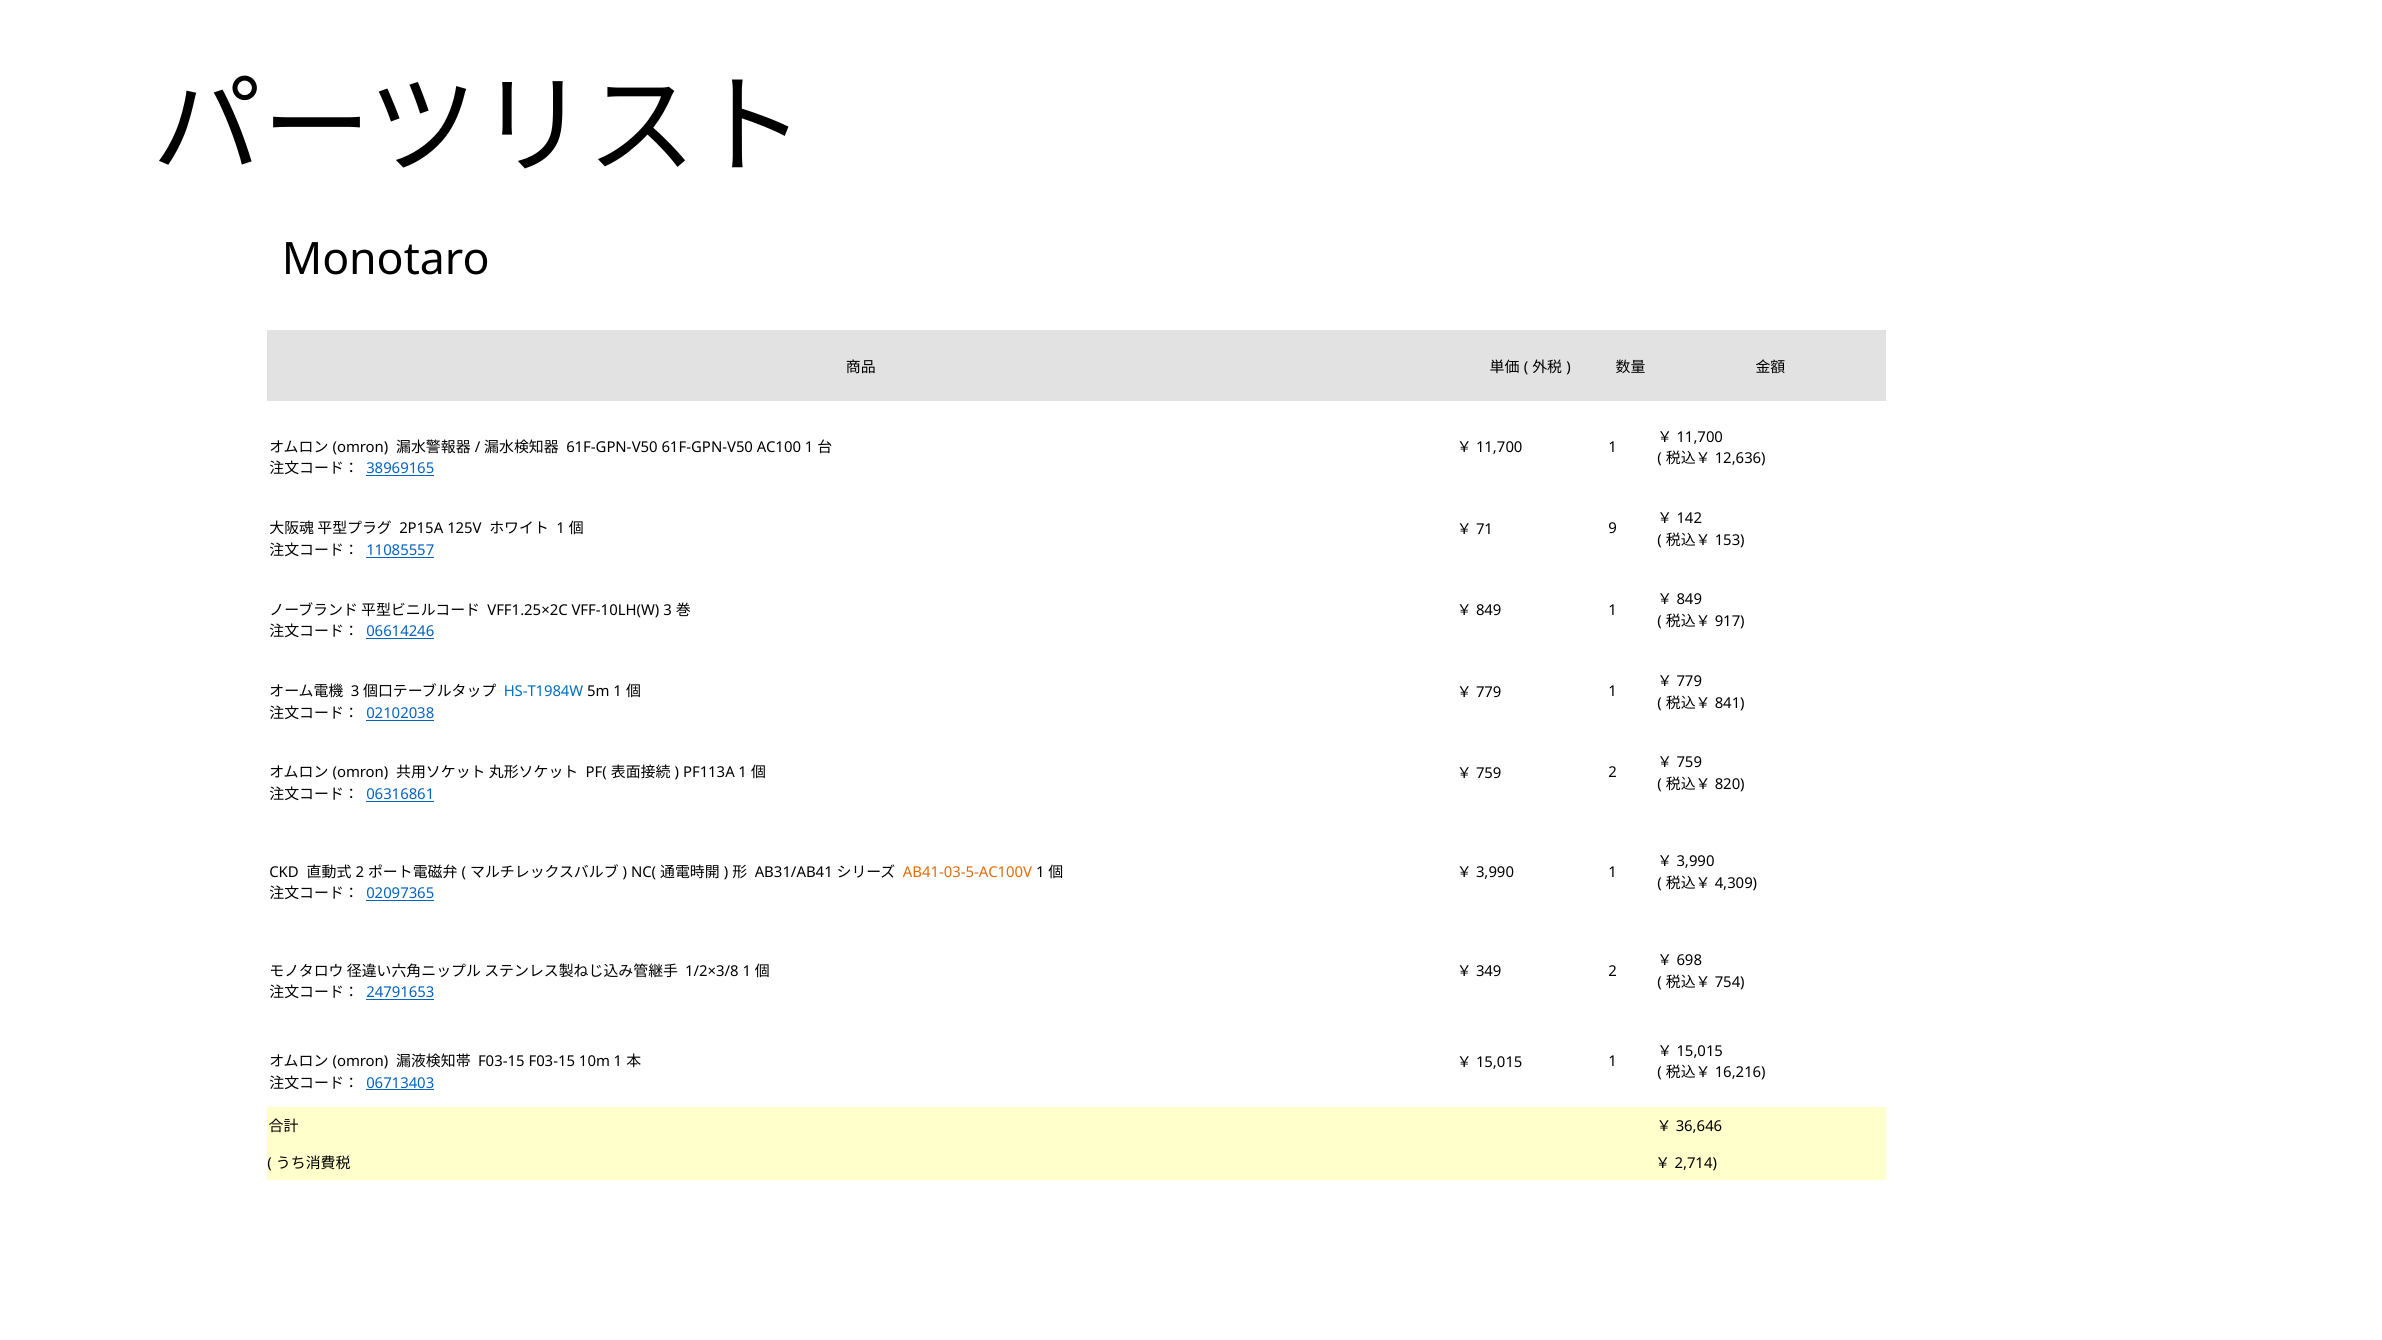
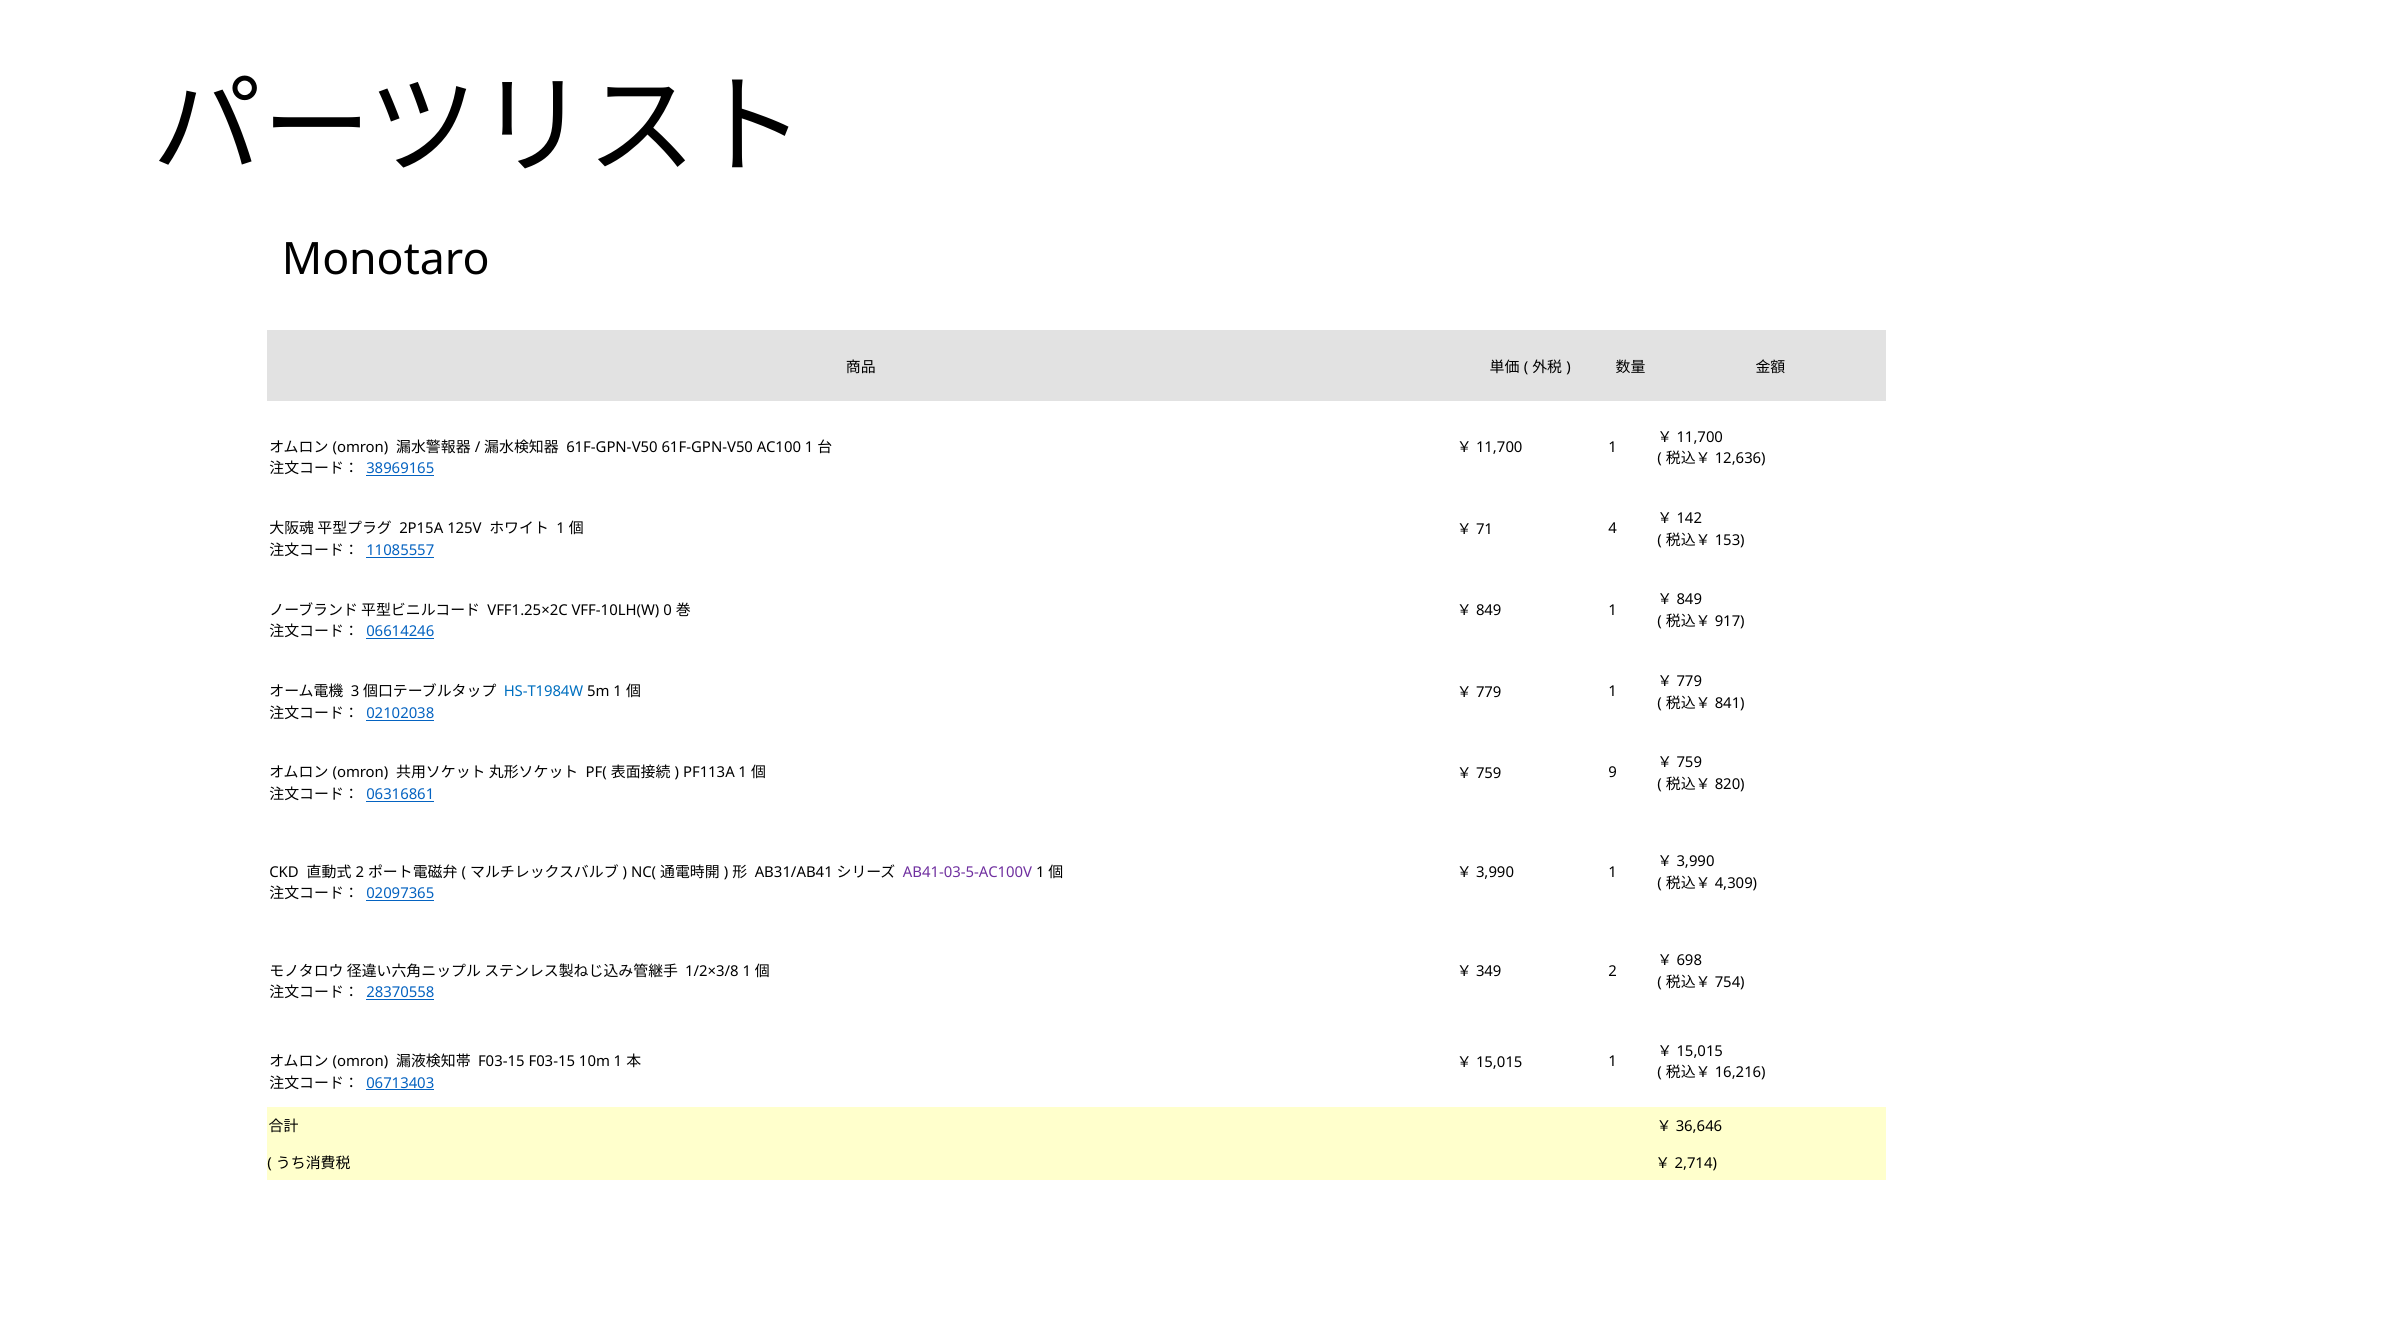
9: 9 -> 4
VFF-10LH(W 3: 3 -> 0
2 at (1613, 773): 2 -> 9
AB41-03-5-AC100V colour: orange -> purple
24791653: 24791653 -> 28370558
